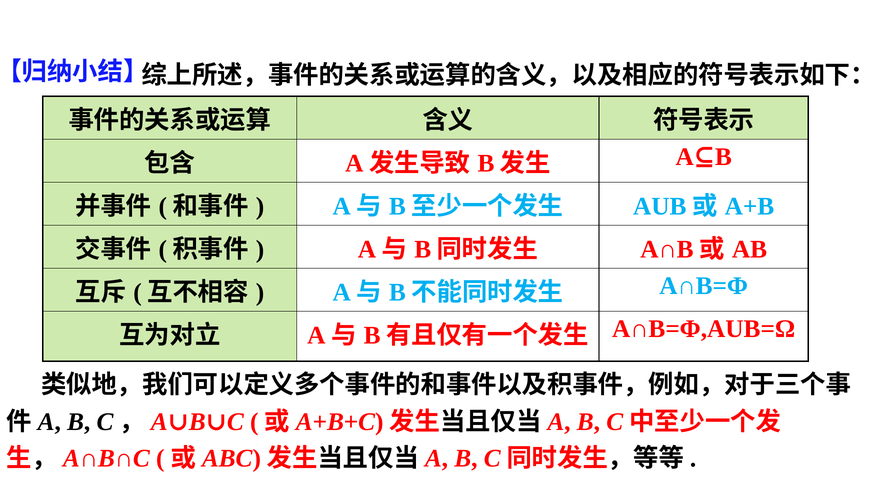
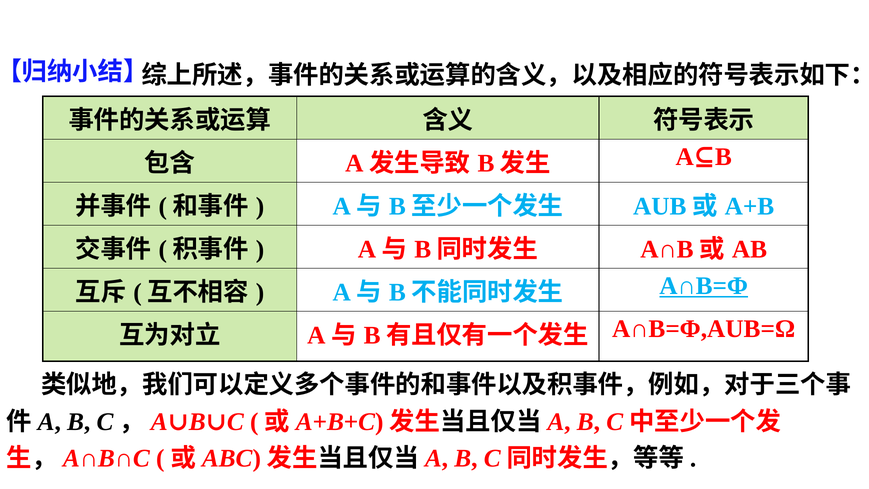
A∩B=Φ underline: none -> present
